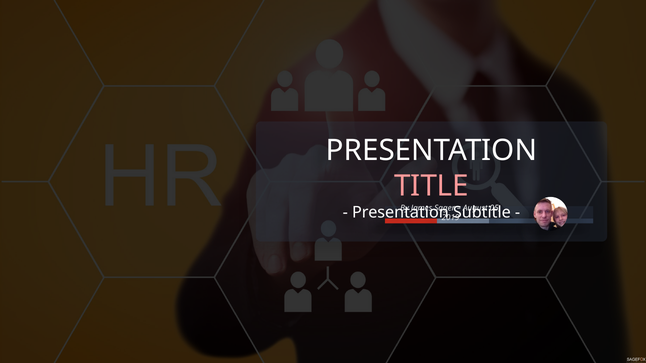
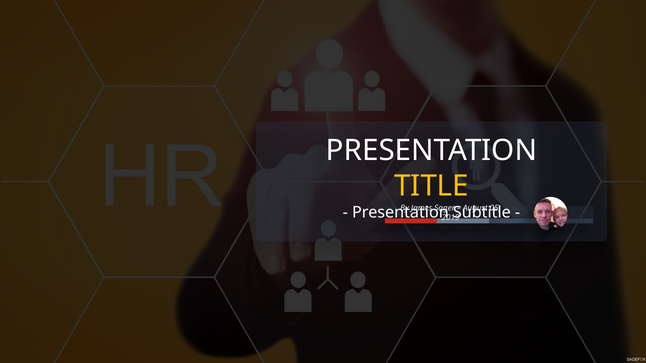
TITLE colour: pink -> yellow
